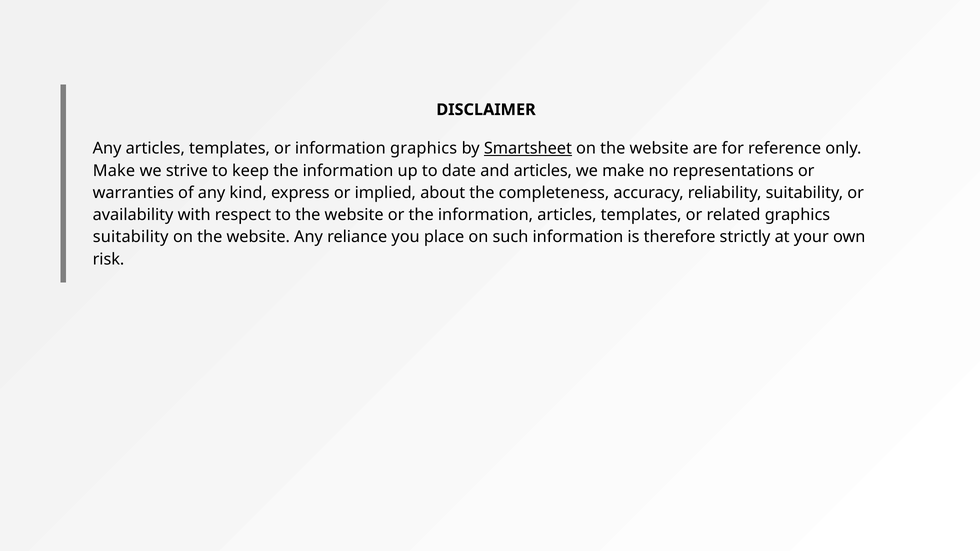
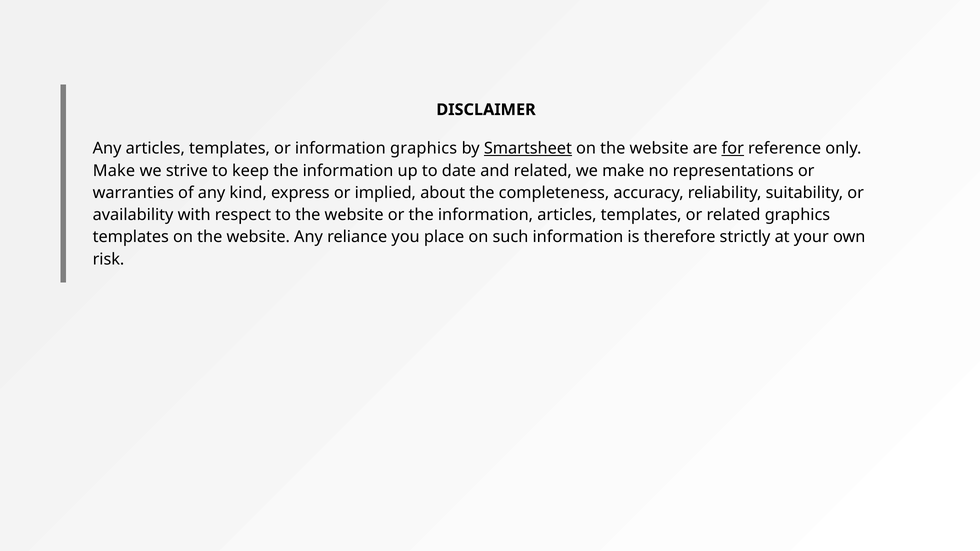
for underline: none -> present
and articles: articles -> related
suitability at (131, 237): suitability -> templates
